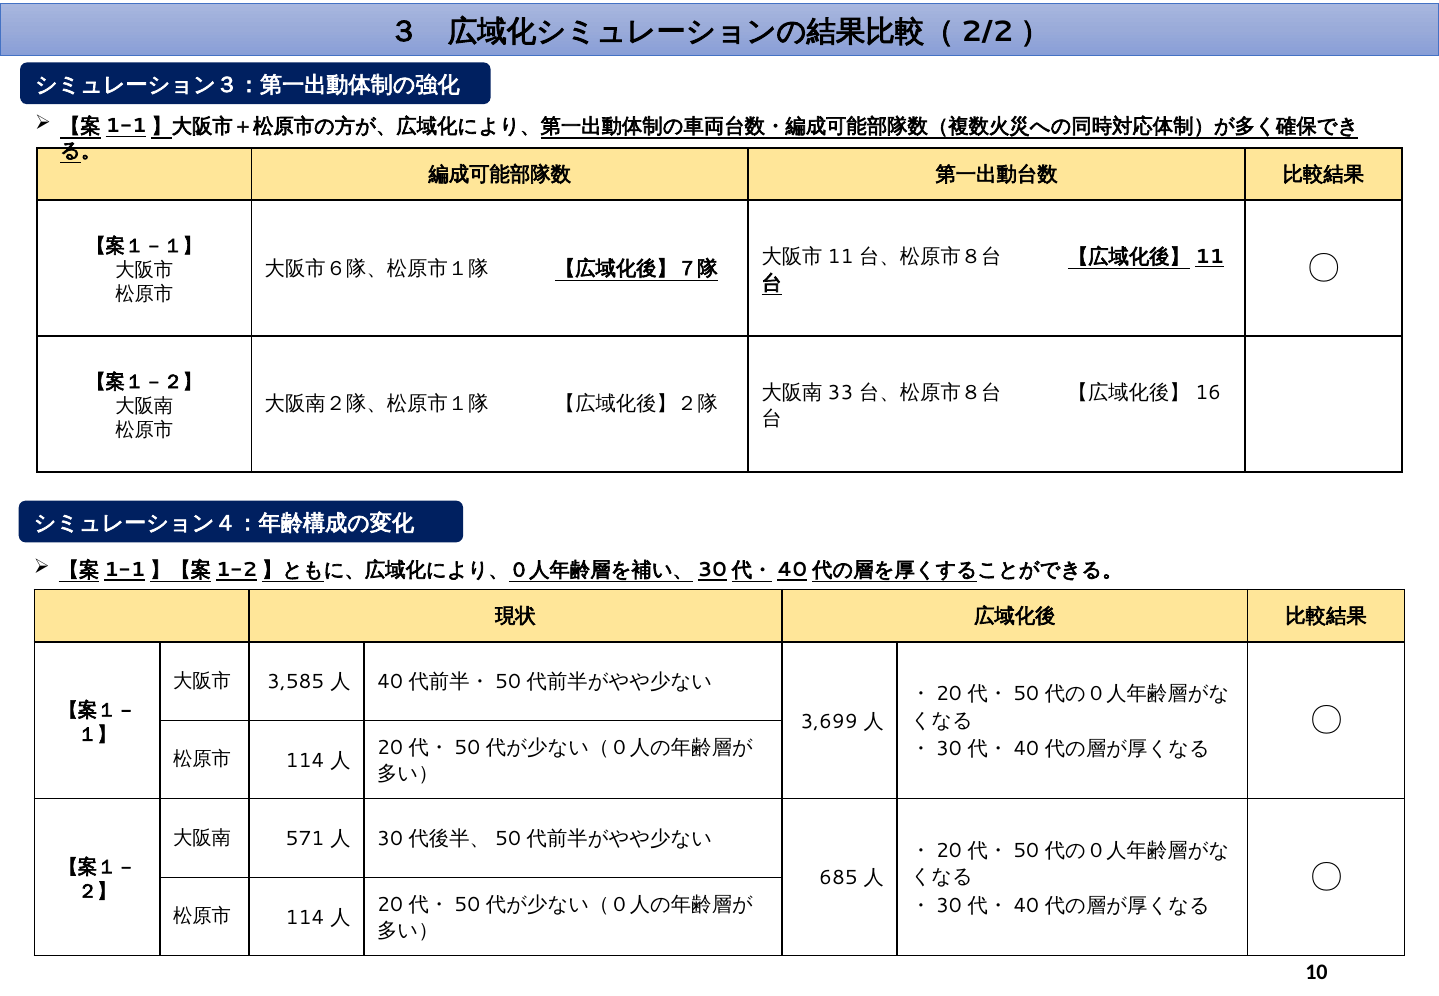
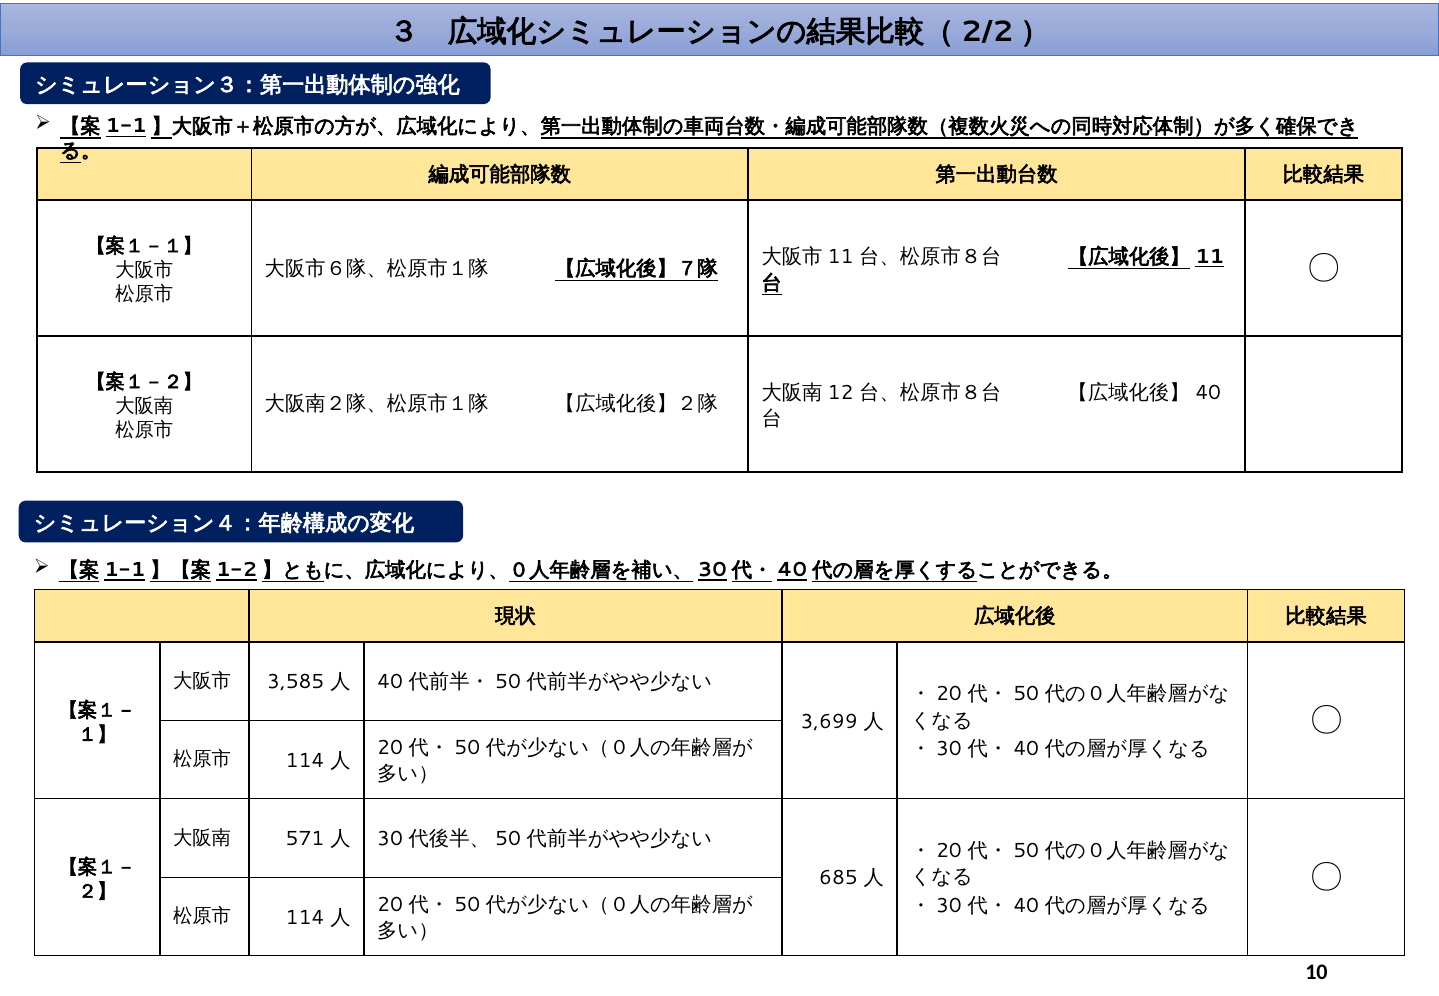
16 at (1208, 393): 16 -> 40
33: 33 -> 12
